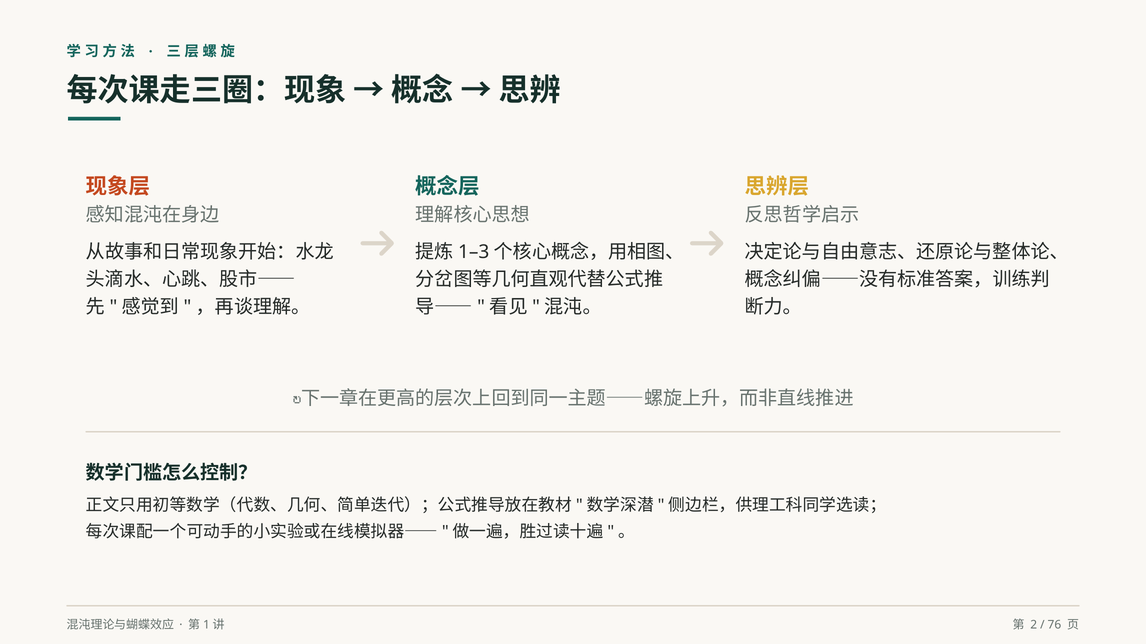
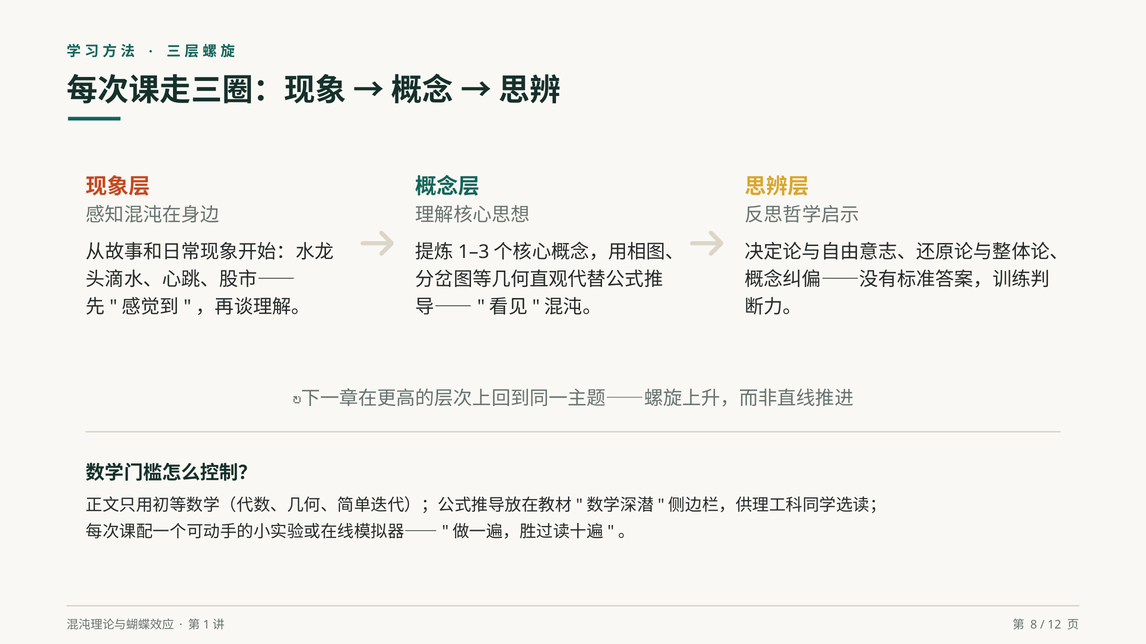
2: 2 -> 8
76: 76 -> 12
